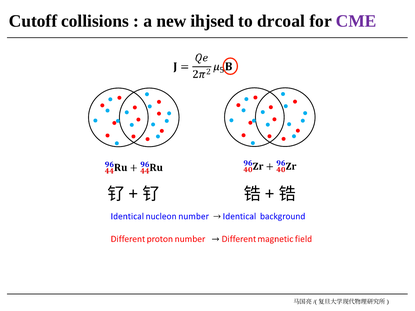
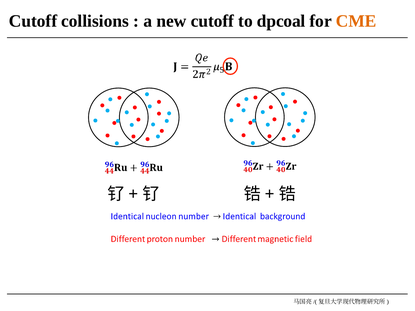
new ihjsed: ihjsed -> cutoff
drcoal: drcoal -> dpcoal
CME colour: purple -> orange
